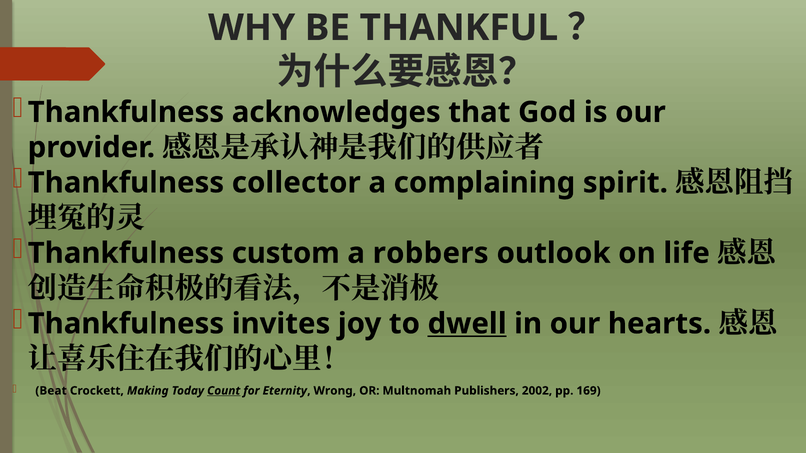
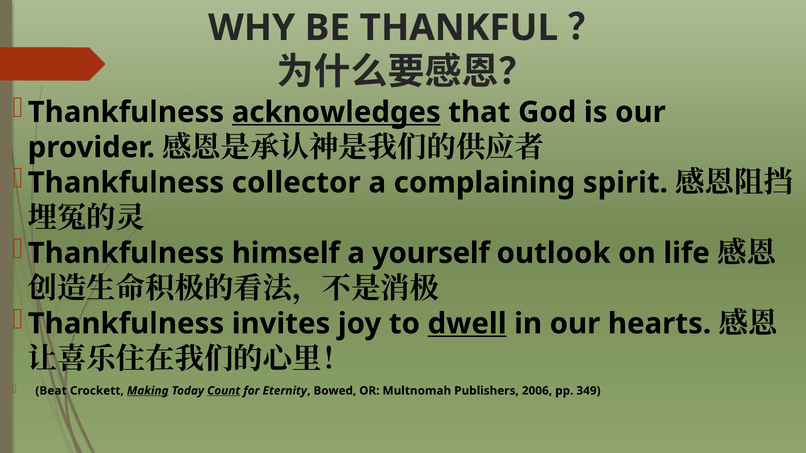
acknowledges underline: none -> present
custom: custom -> himself
robbers: robbers -> yourself
Making underline: none -> present
Wrong: Wrong -> Bowed
2002: 2002 -> 2006
169: 169 -> 349
